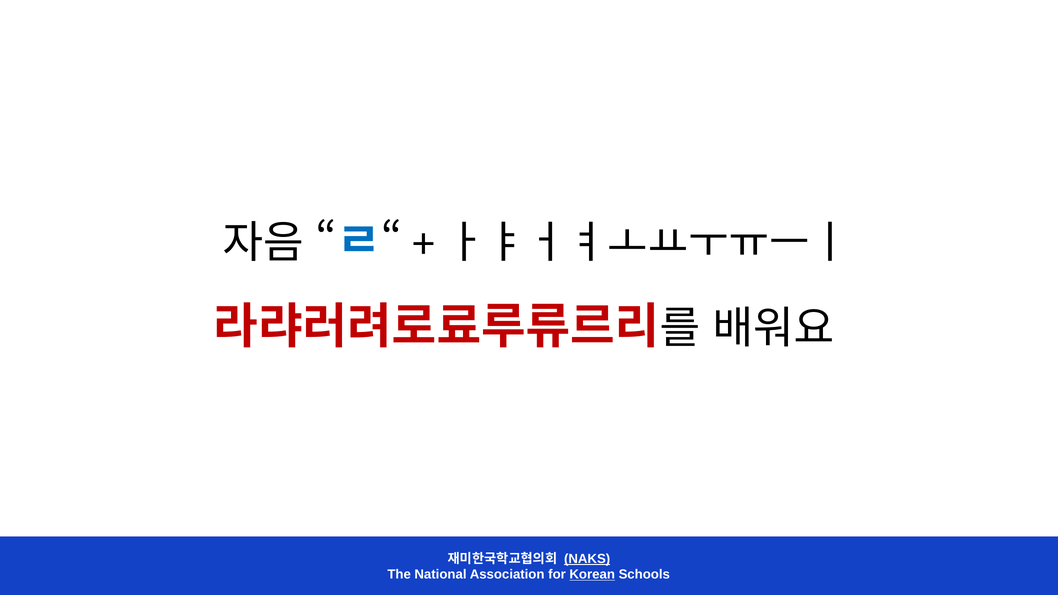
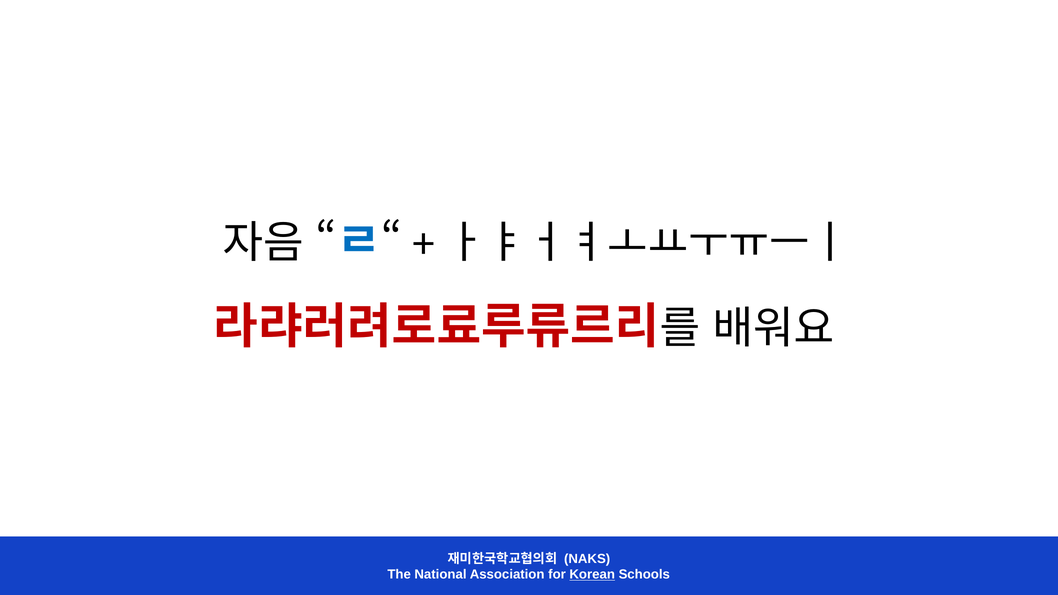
NAKS underline: present -> none
